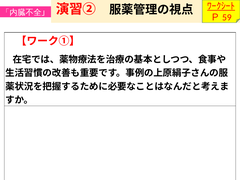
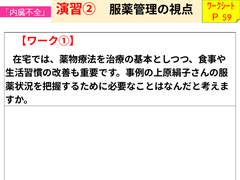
ﾜｰｸｼｰﾄ underline: present -> none
